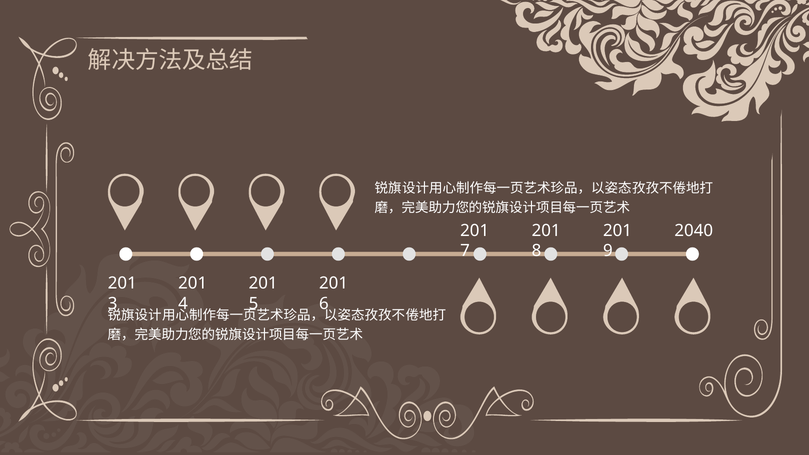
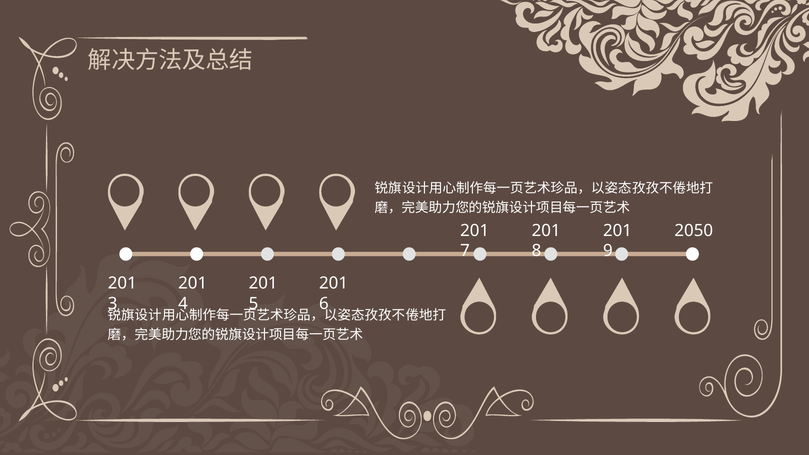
2040: 2040 -> 2050
